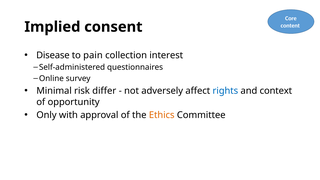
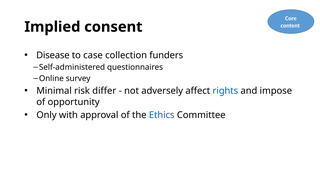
pain: pain -> case
interest: interest -> funders
context: context -> impose
Ethics colour: orange -> blue
